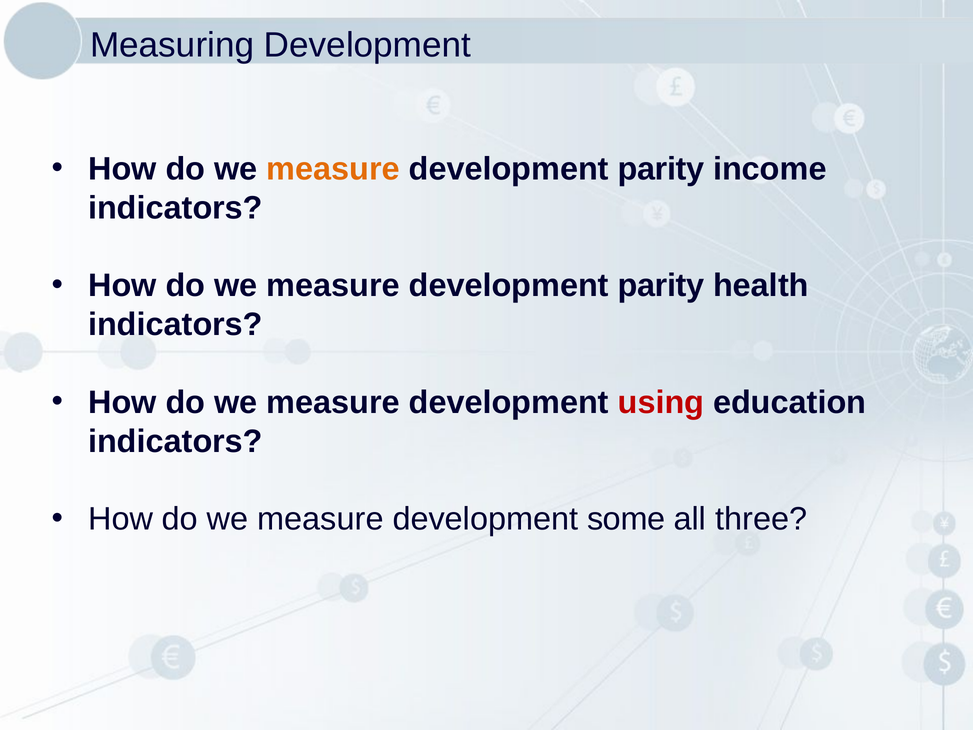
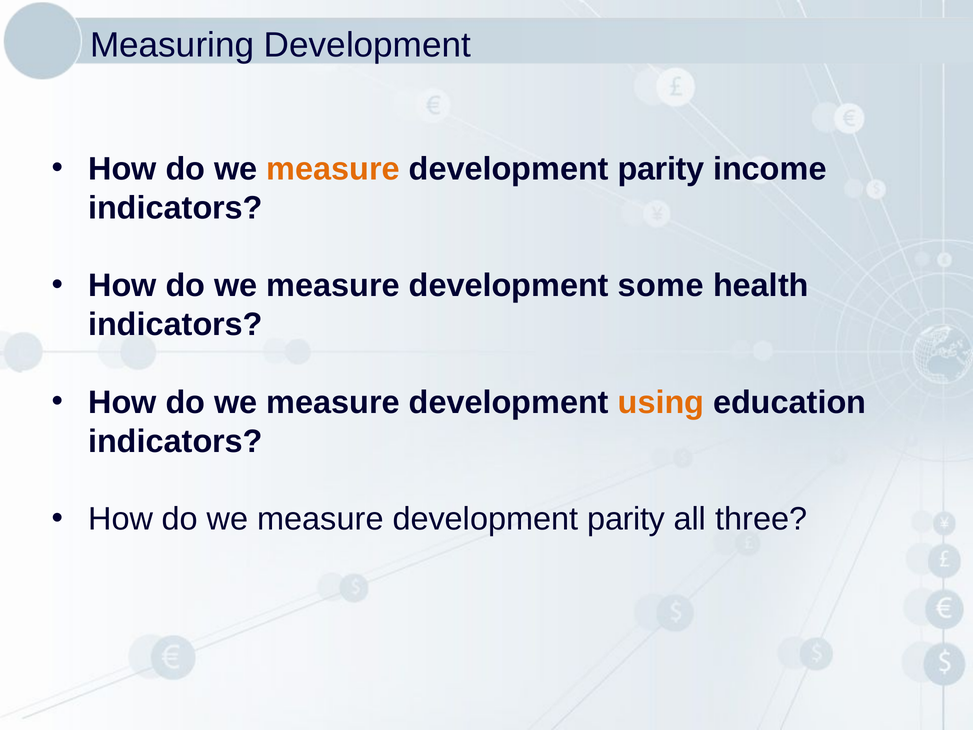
parity at (661, 286): parity -> some
using colour: red -> orange
some at (626, 519): some -> parity
